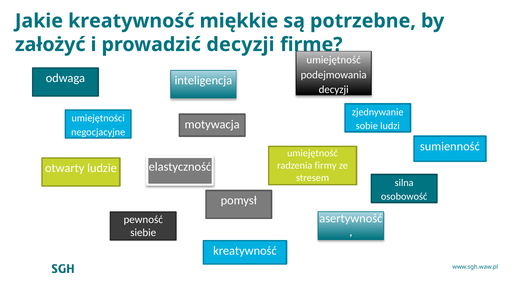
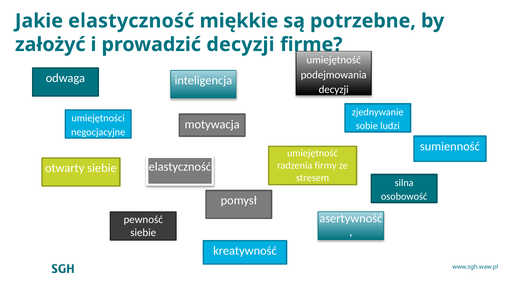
Jakie kreatywność: kreatywność -> elastyczność
otwarty ludzie: ludzie -> siebie
